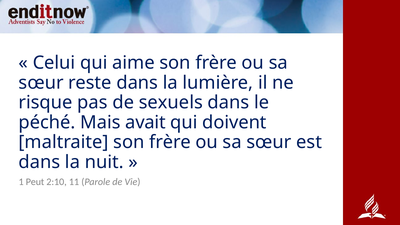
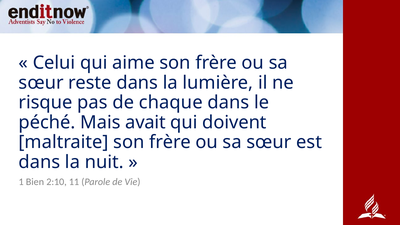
sexuels: sexuels -> chaque
Peut: Peut -> Bien
